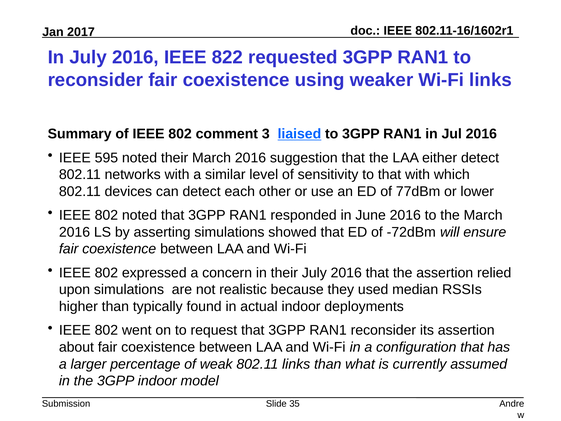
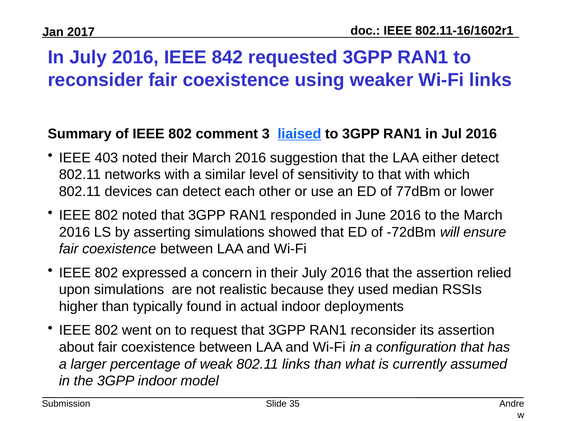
822: 822 -> 842
595: 595 -> 403
